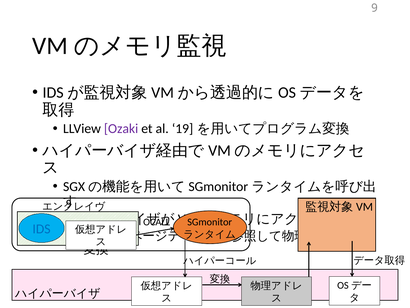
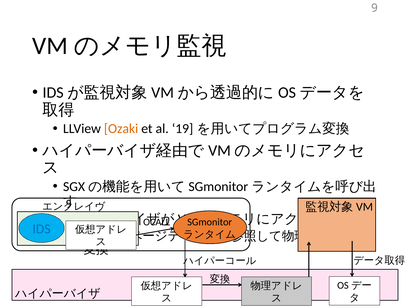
Ozaki colour: purple -> orange
